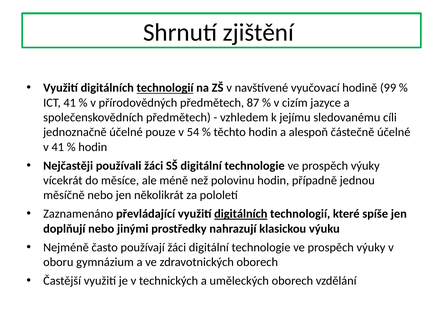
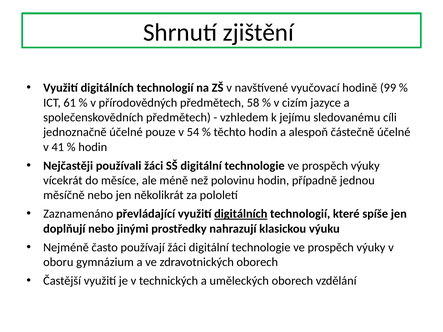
technologií at (165, 88) underline: present -> none
ICT 41: 41 -> 61
87: 87 -> 58
